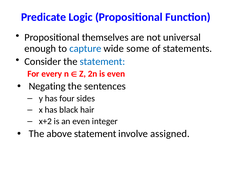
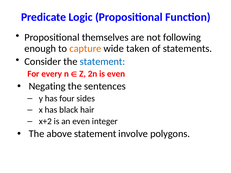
universal: universal -> following
capture colour: blue -> orange
some: some -> taken
assigned: assigned -> polygons
